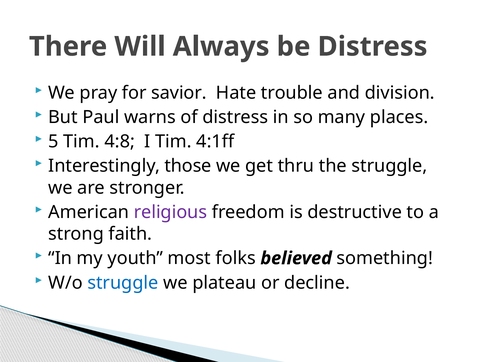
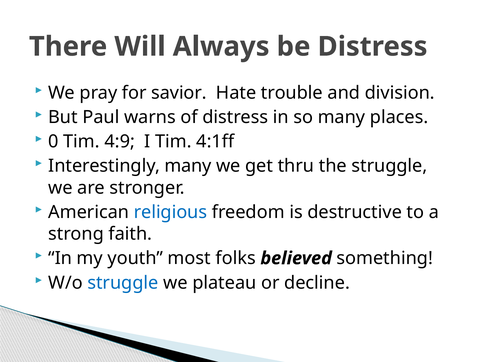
5: 5 -> 0
4:8: 4:8 -> 4:9
Interestingly those: those -> many
religious colour: purple -> blue
